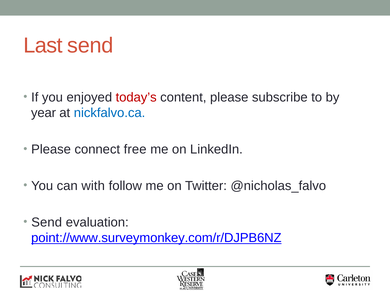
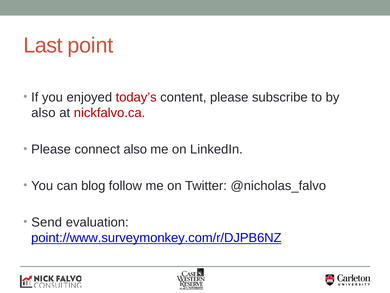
Last send: send -> point
year at (44, 113): year -> also
nickfalvo.ca colour: blue -> red
connect free: free -> also
with: with -> blog
